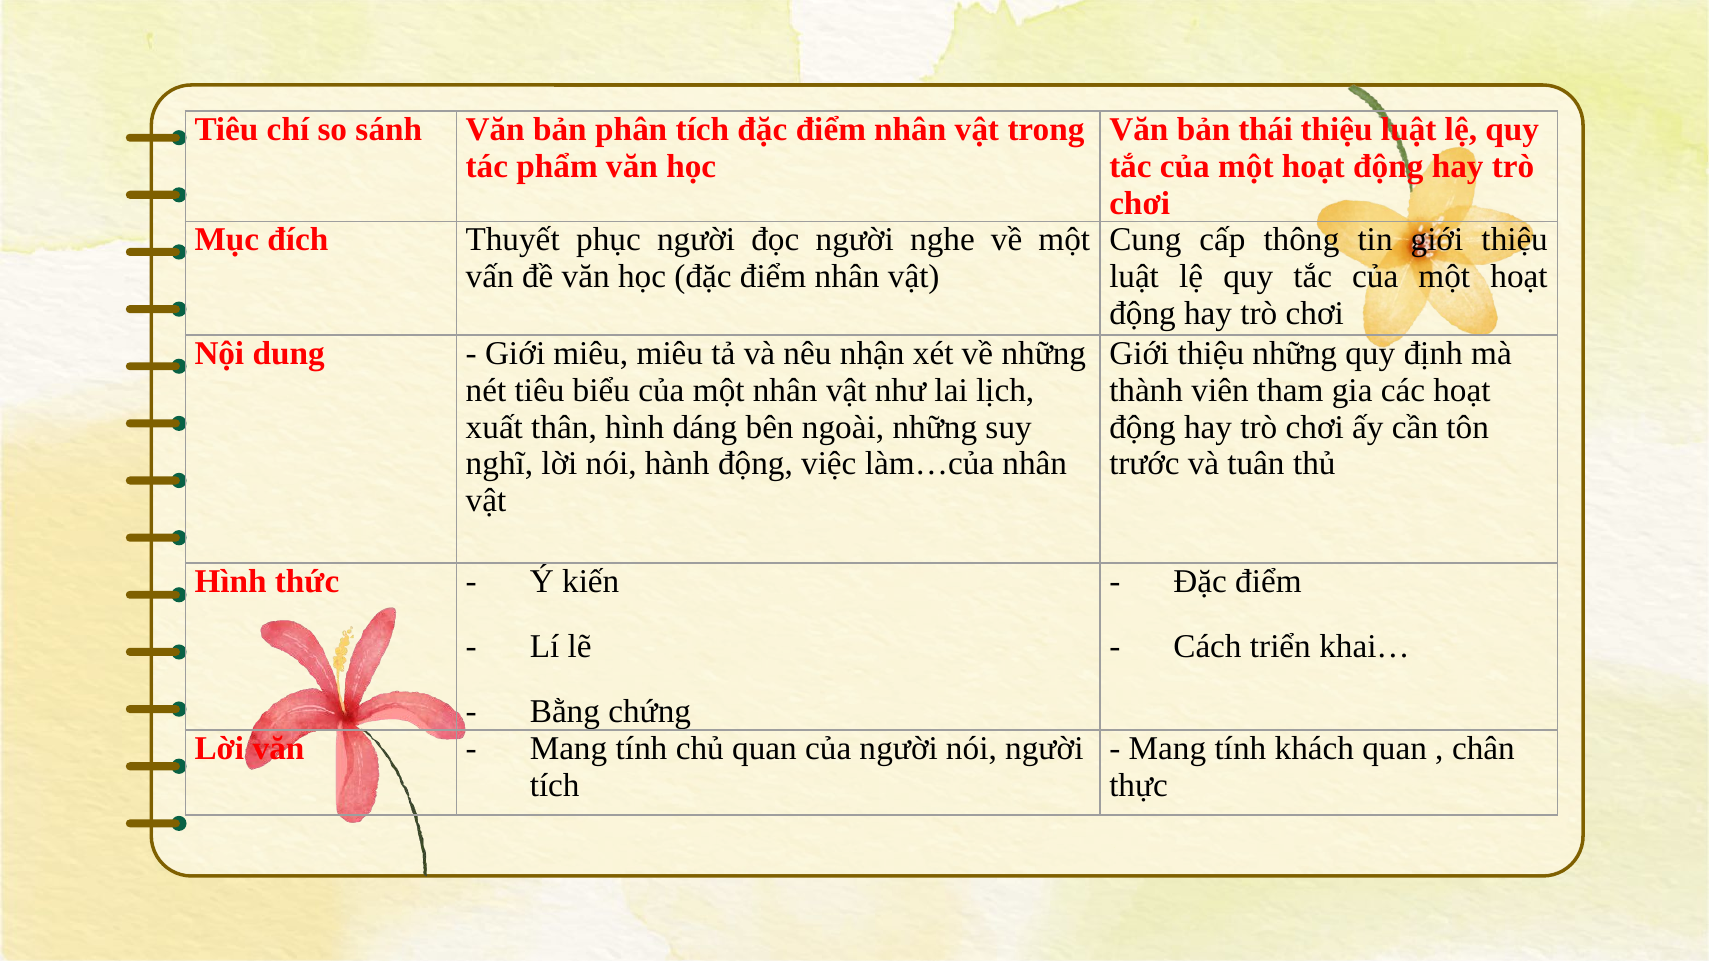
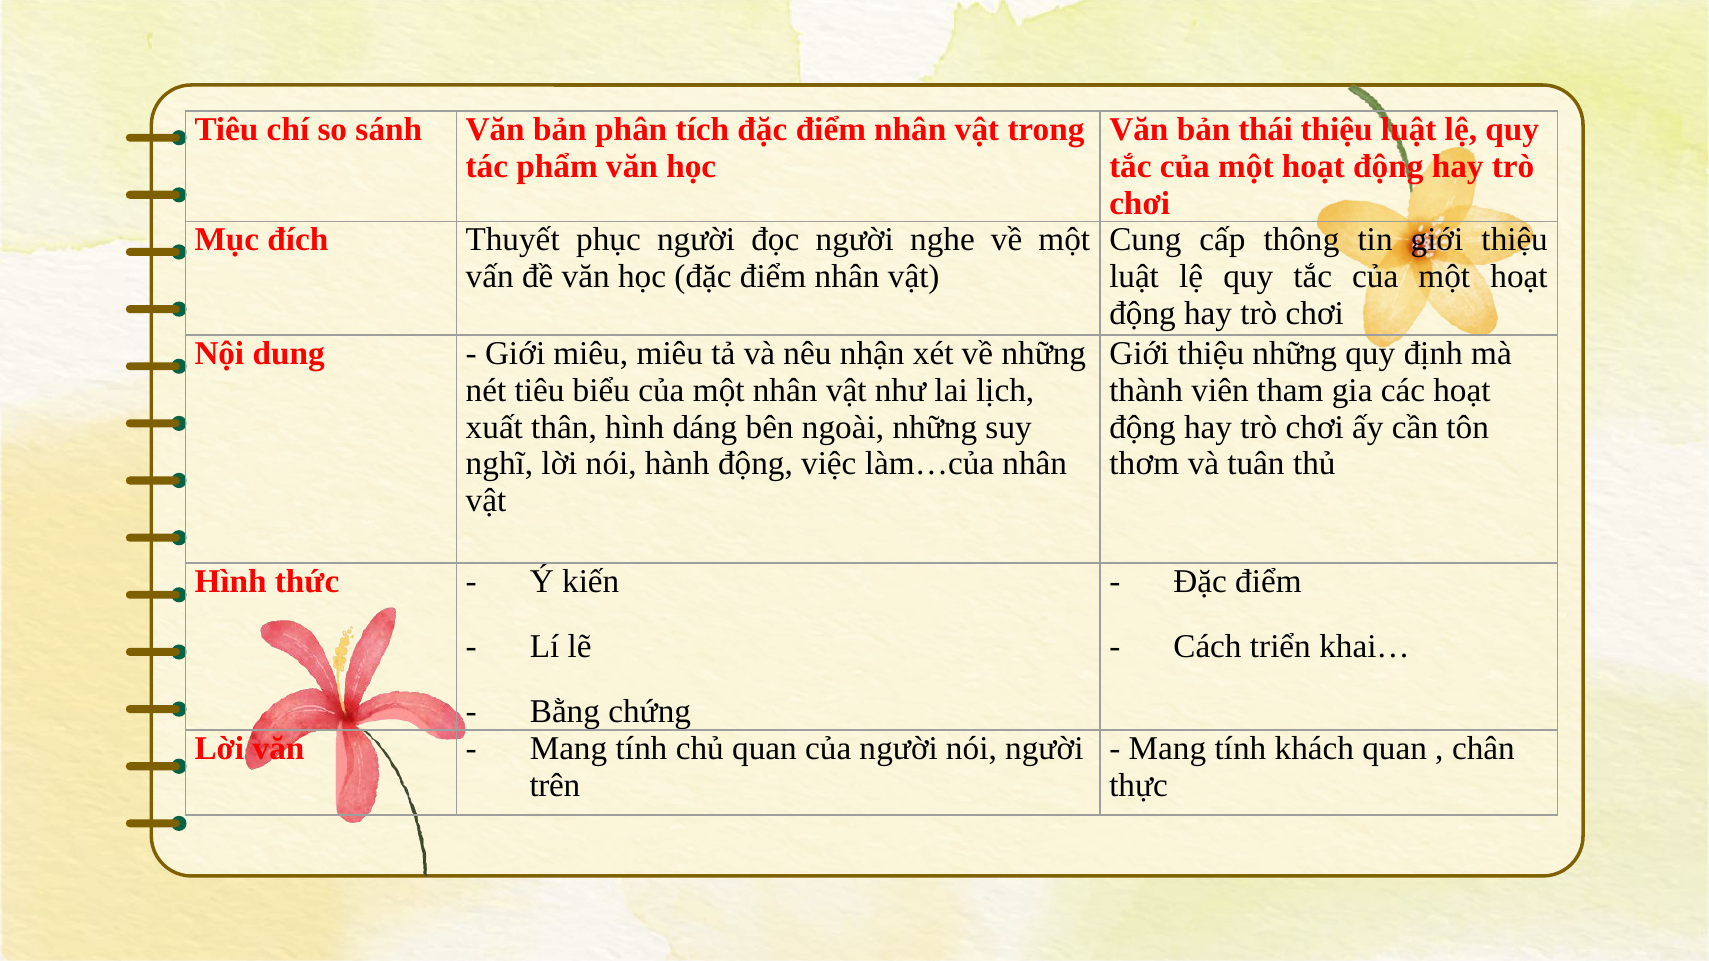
trước: trước -> thơm
tích at (555, 786): tích -> trên
